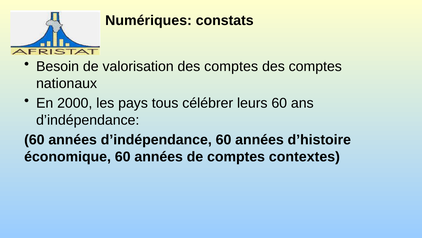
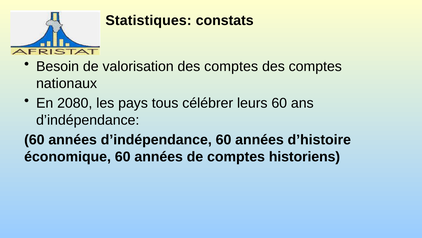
Numériques: Numériques -> Statistiques
2000: 2000 -> 2080
contextes: contextes -> historiens
